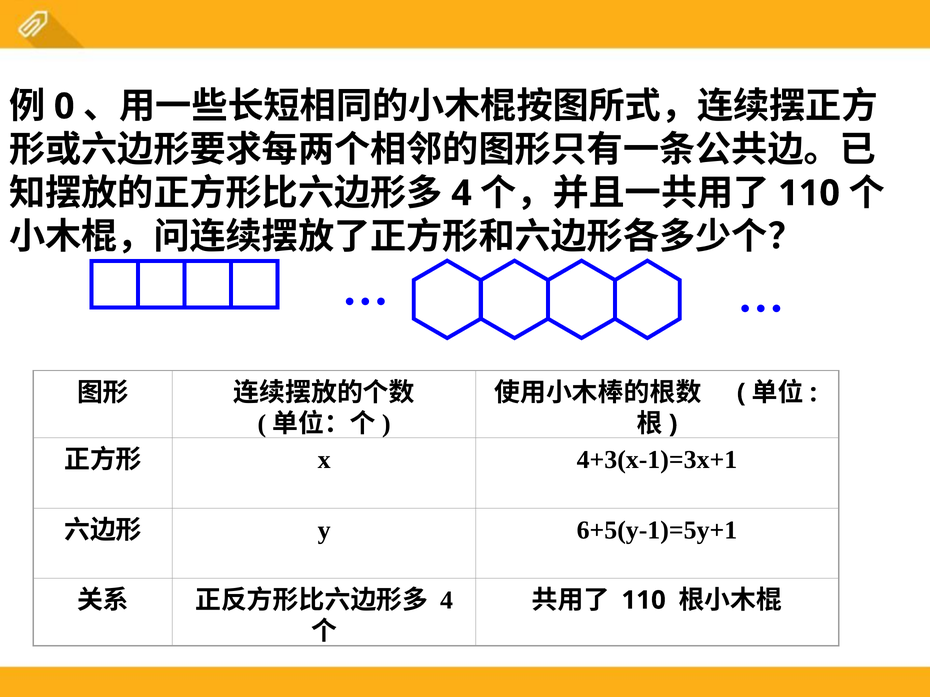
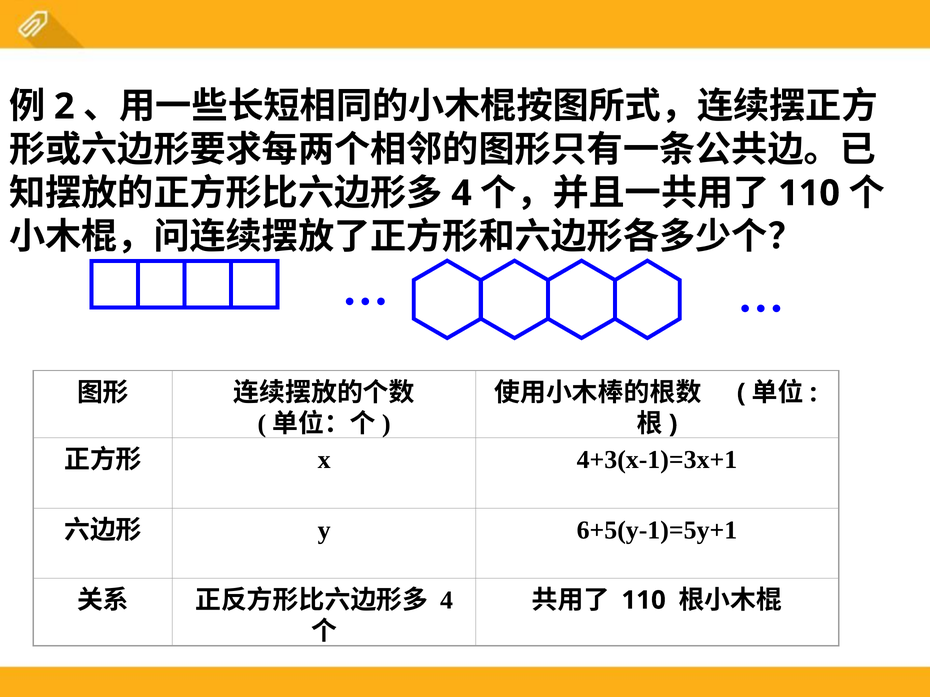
0: 0 -> 2
